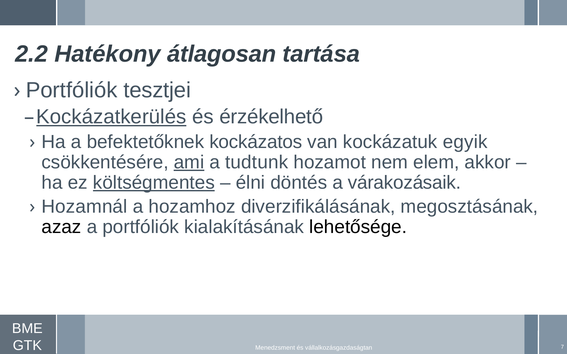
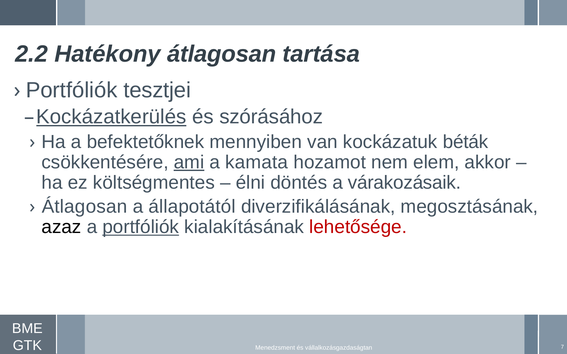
érzékelhető: érzékelhető -> szórásához
kockázatos: kockázatos -> mennyiben
egyik: egyik -> béták
tudtunk: tudtunk -> kamata
költségmentes underline: present -> none
Hozamnál at (85, 207): Hozamnál -> Átlagosan
hozamhoz: hozamhoz -> állapotától
portfóliók at (141, 227) underline: none -> present
lehetősége colour: black -> red
